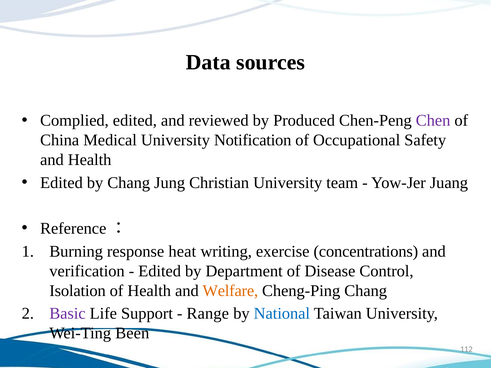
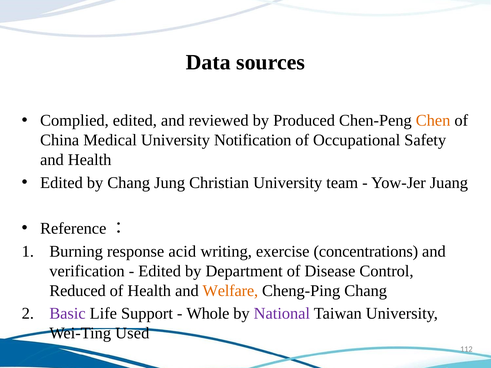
Chen colour: purple -> orange
heat: heat -> acid
Isolation: Isolation -> Reduced
Range: Range -> Whole
National colour: blue -> purple
Been: Been -> Used
